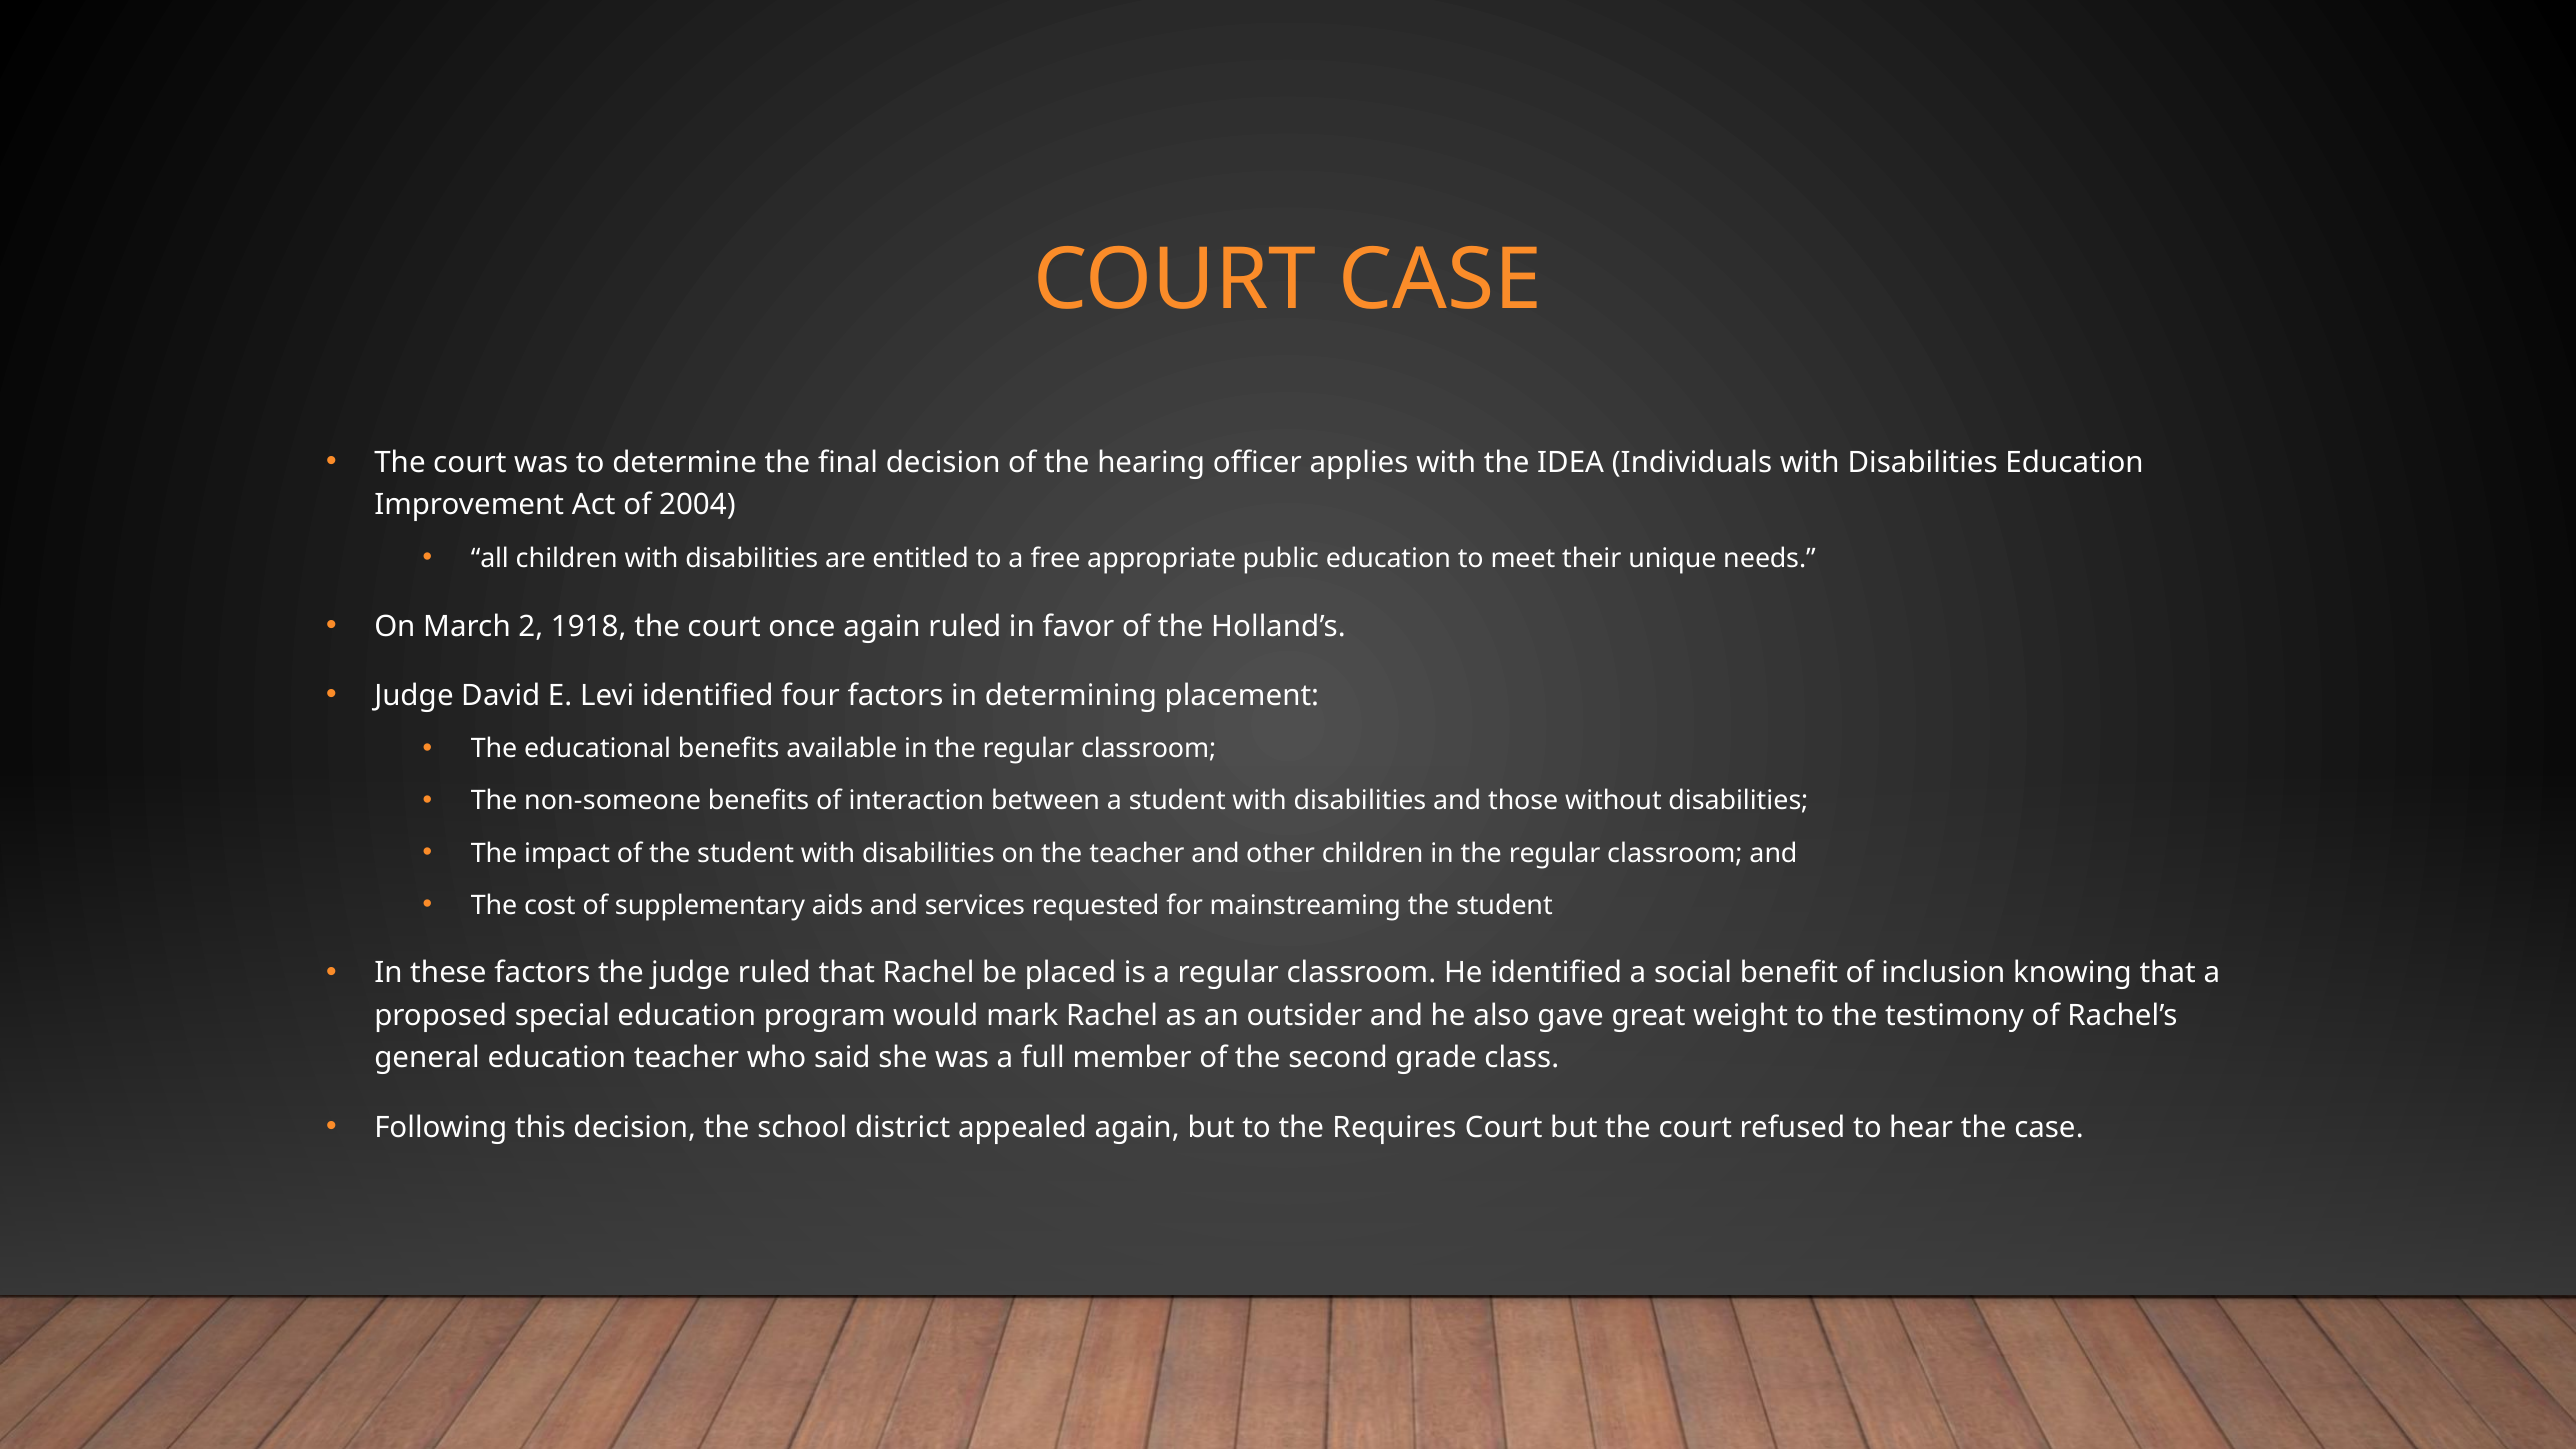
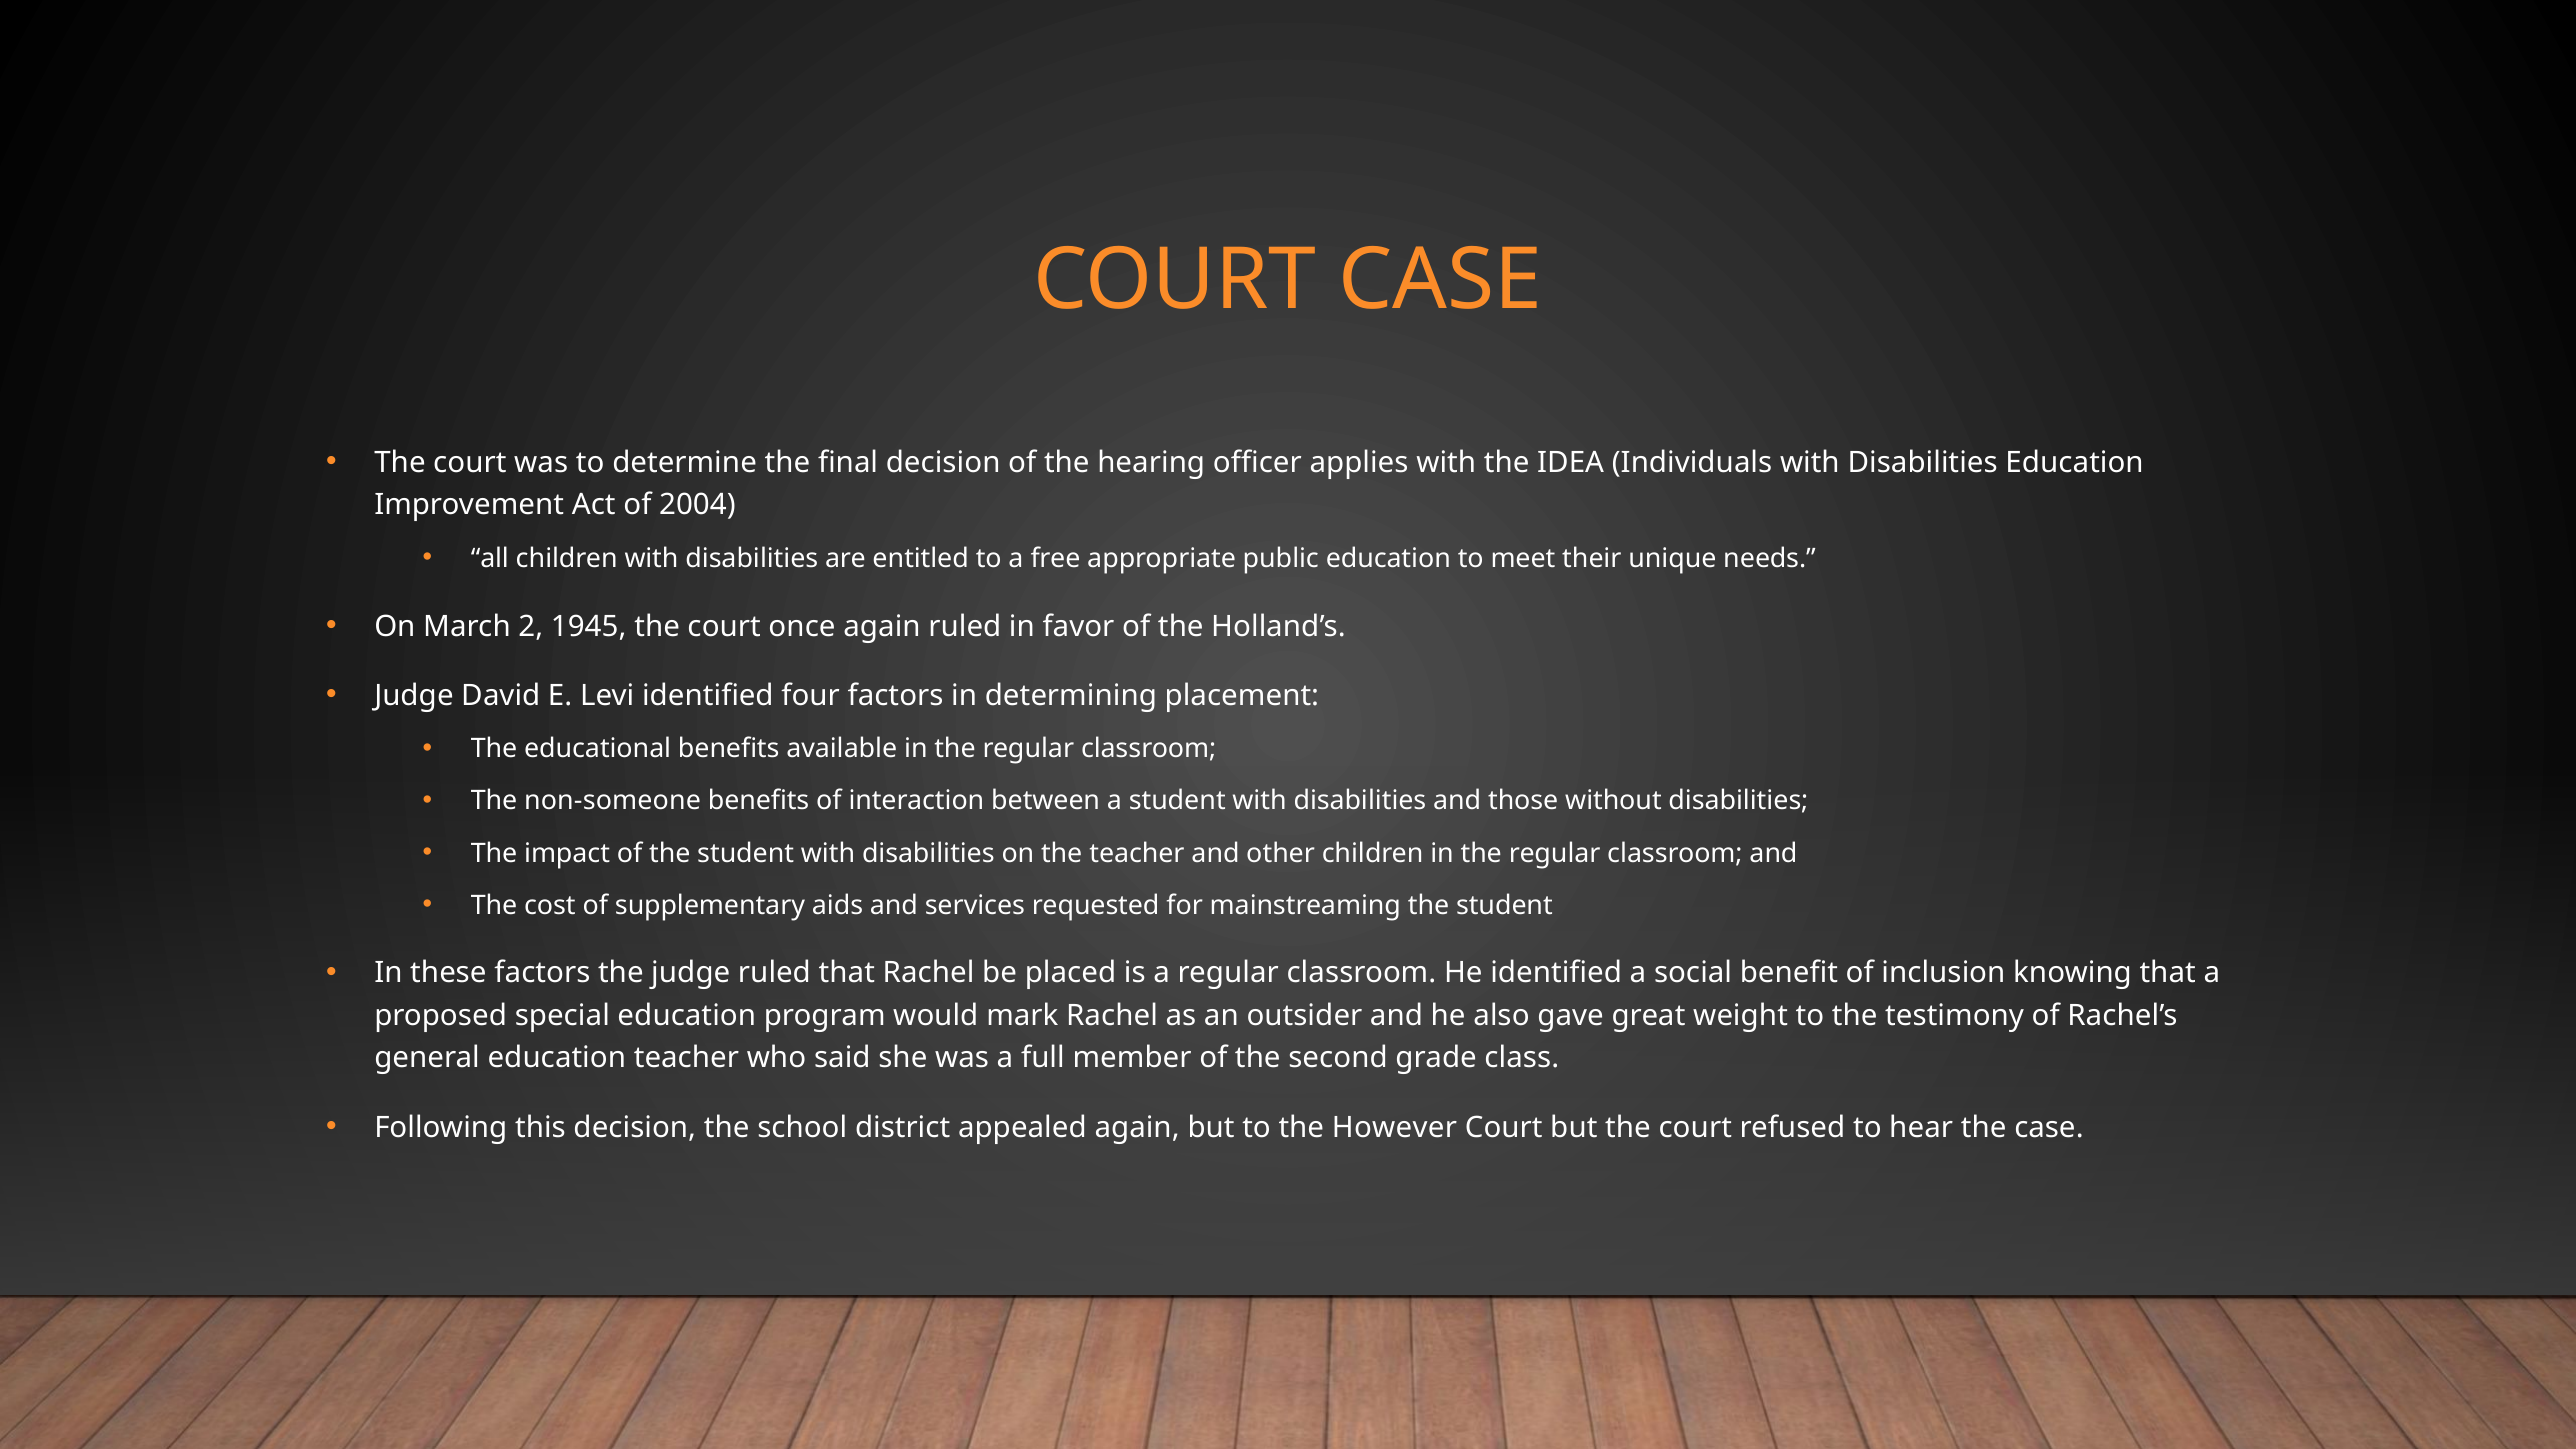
1918: 1918 -> 1945
Requires: Requires -> However
